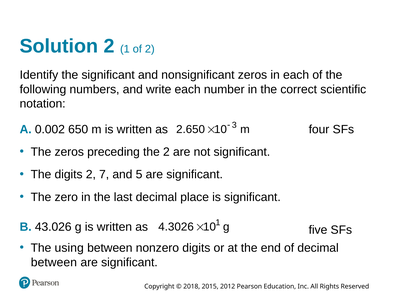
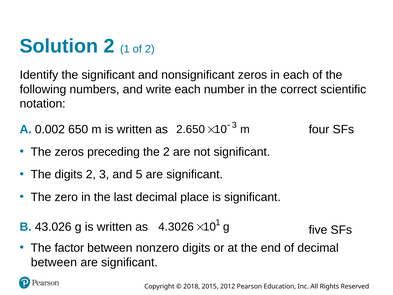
2 7: 7 -> 3
using: using -> factor
